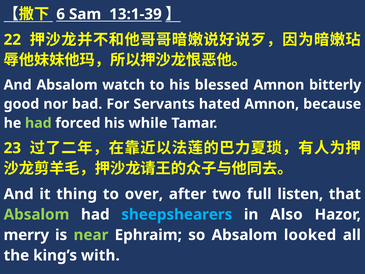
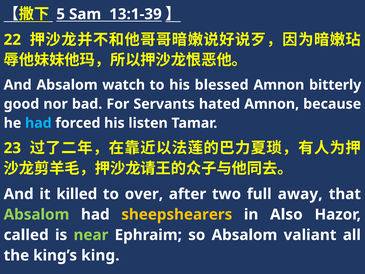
6: 6 -> 5
had at (38, 123) colour: light green -> light blue
while: while -> listen
thing: thing -> killed
listen: listen -> away
sheepshearers colour: light blue -> yellow
merry: merry -> called
looked: looked -> valiant
with: with -> king
